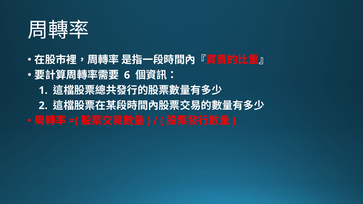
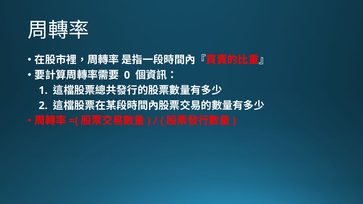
6: 6 -> 0
